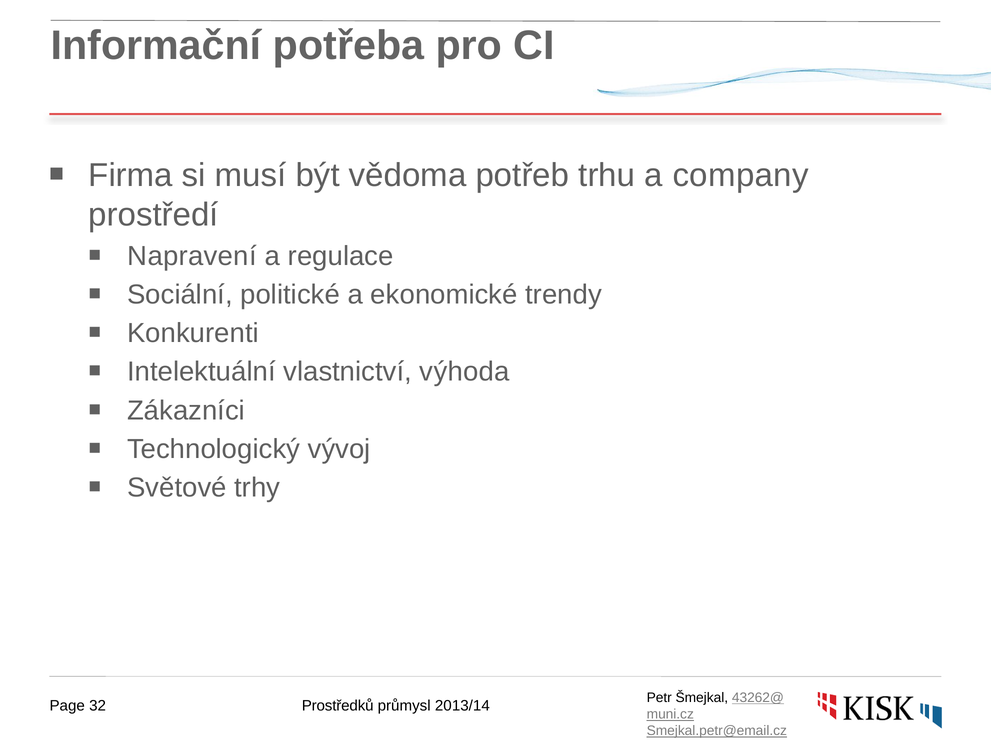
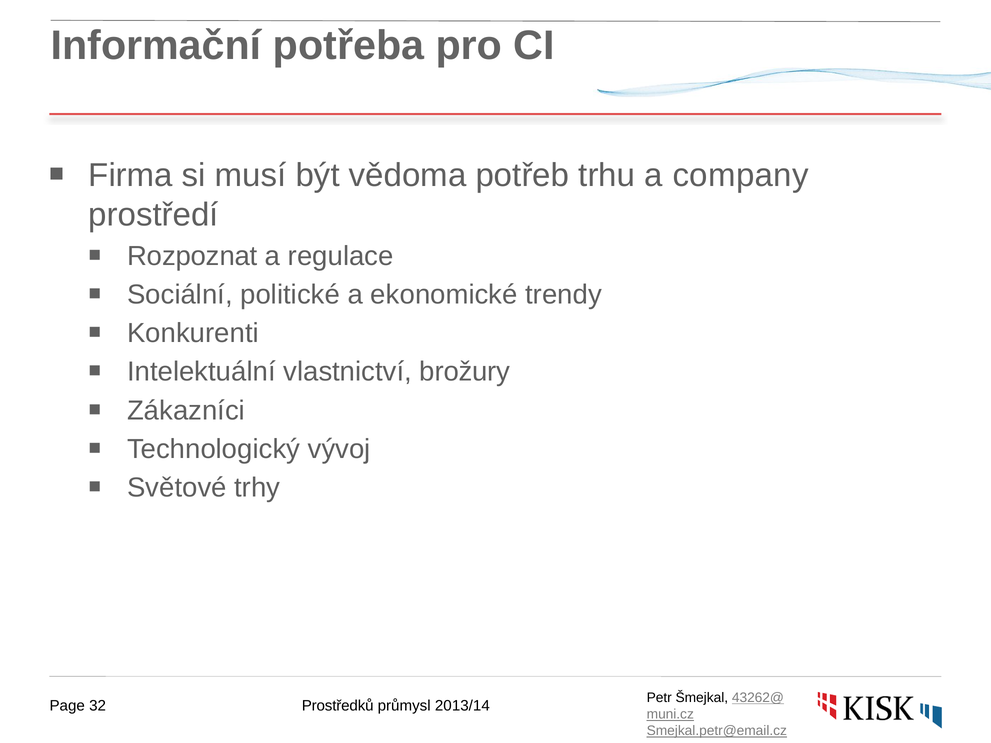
Napravení: Napravení -> Rozpoznat
výhoda: výhoda -> brožury
